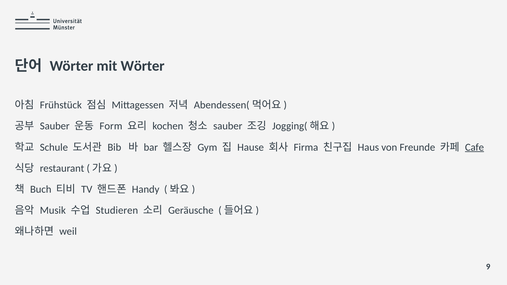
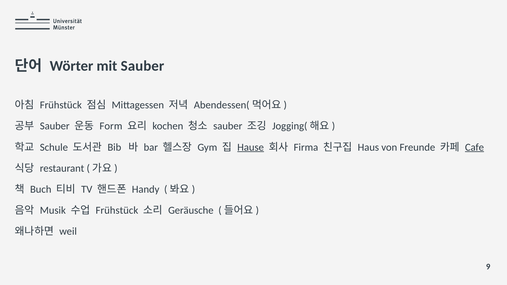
mit Wörter: Wörter -> Sauber
Hause underline: none -> present
Studieren at (117, 210): Studieren -> Frühstück
